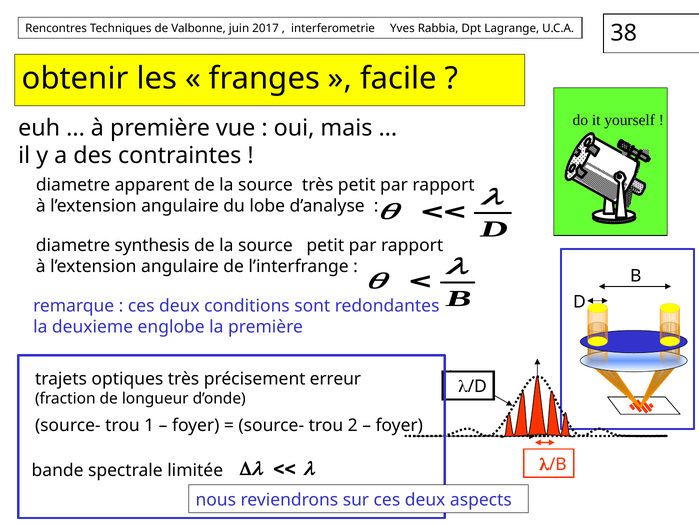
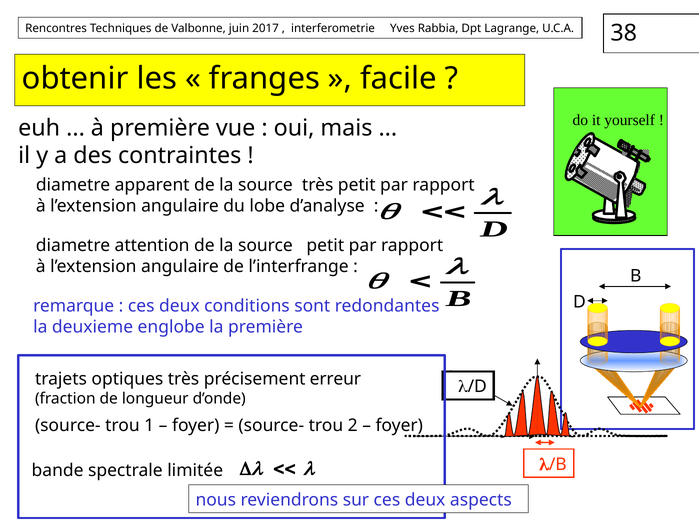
synthesis: synthesis -> attention
